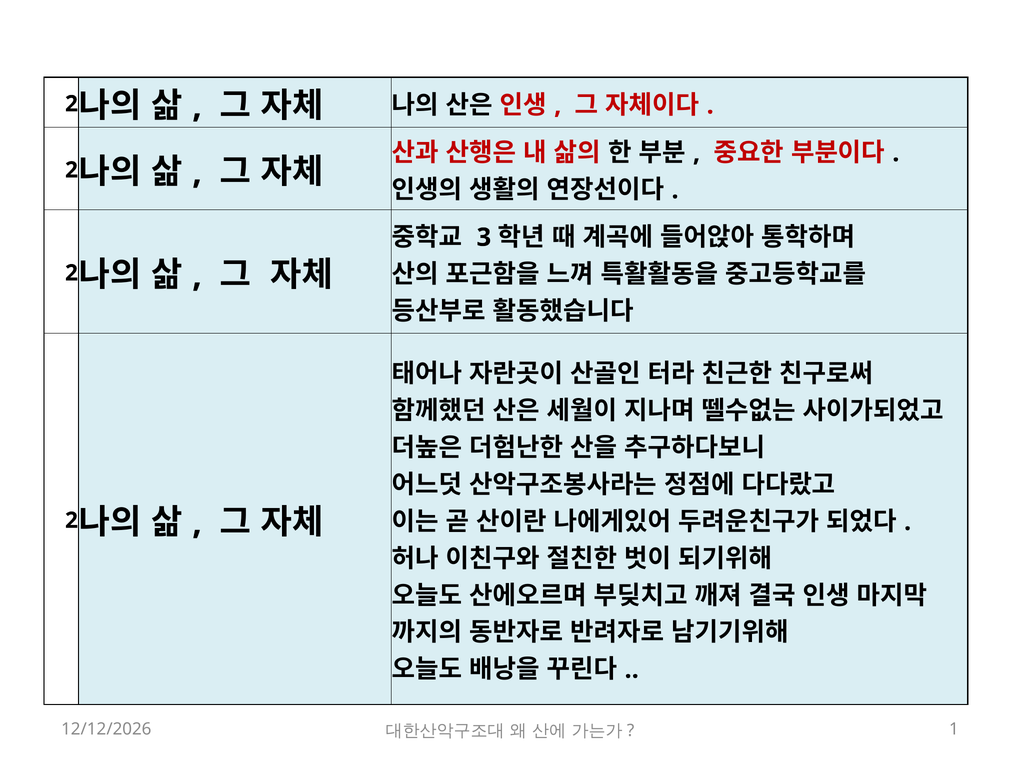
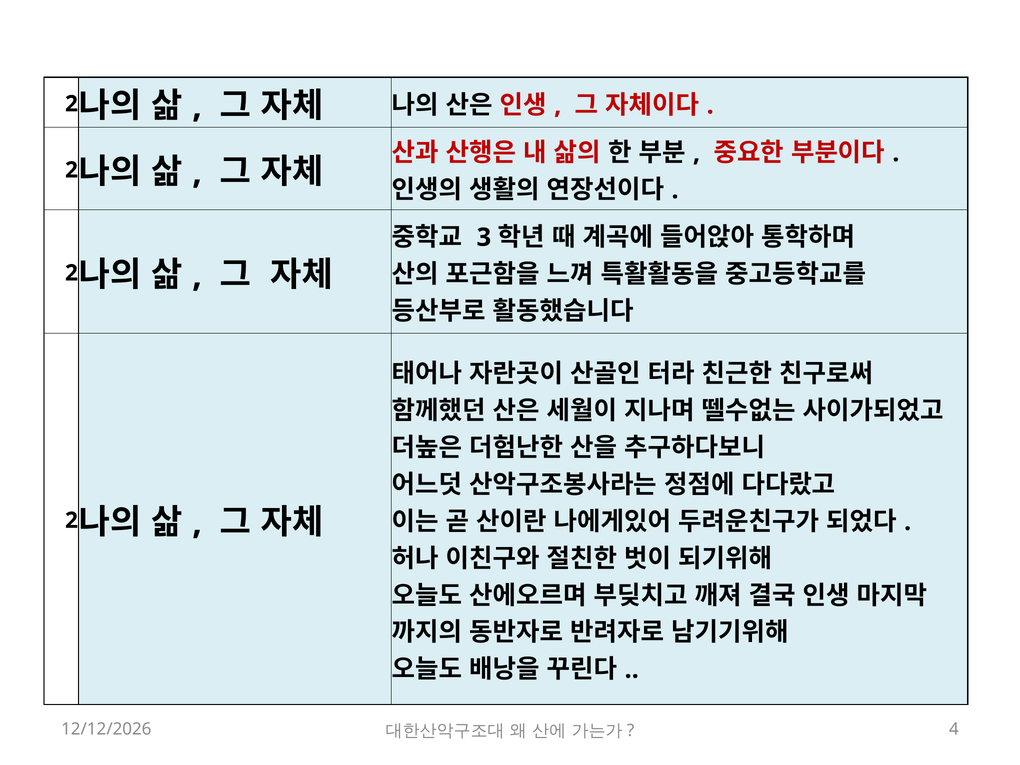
1: 1 -> 4
